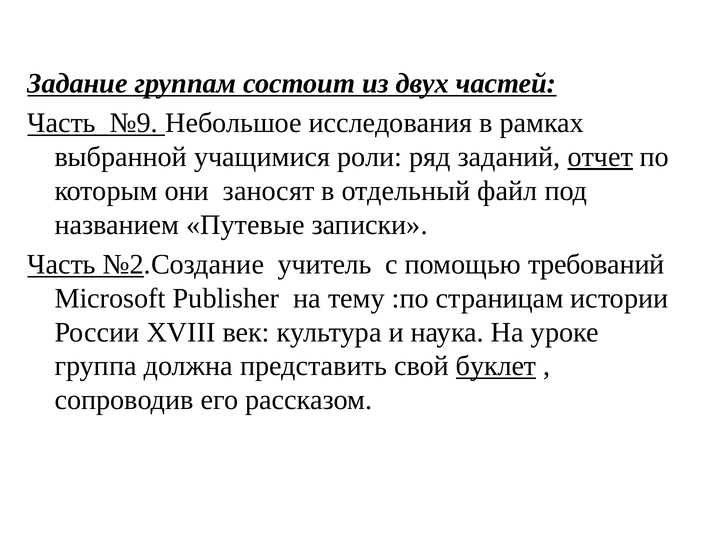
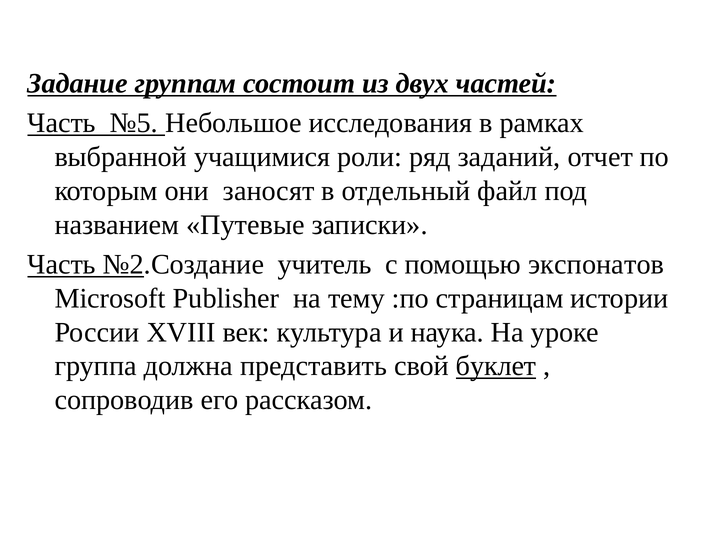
№9: №9 -> №5
отчет underline: present -> none
требований: требований -> экспонатов
